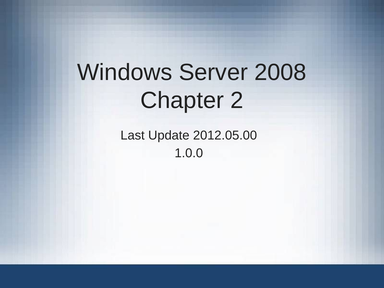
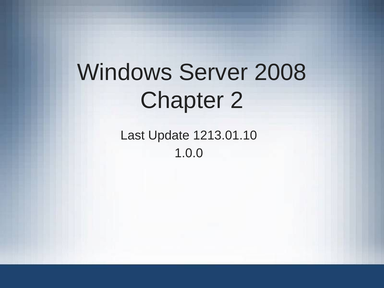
2012.05.00: 2012.05.00 -> 1213.01.10
